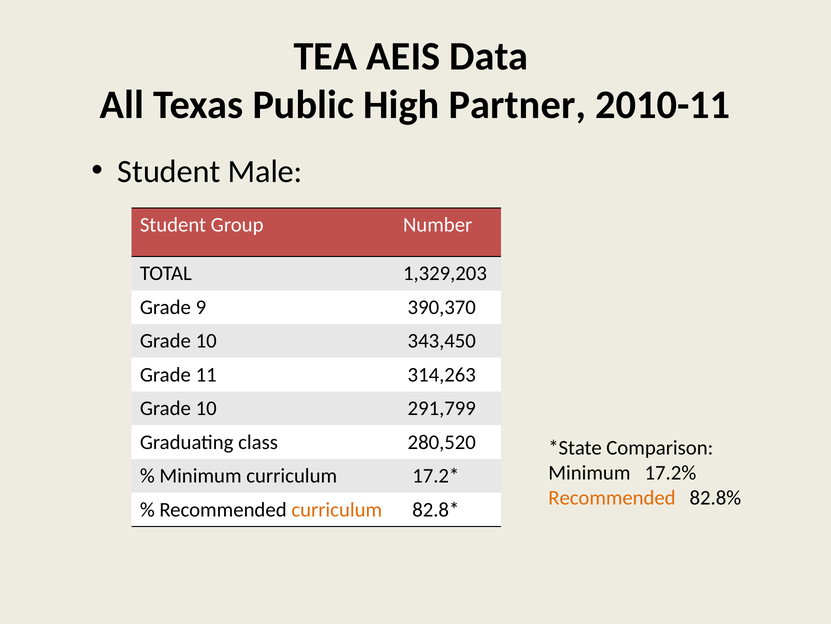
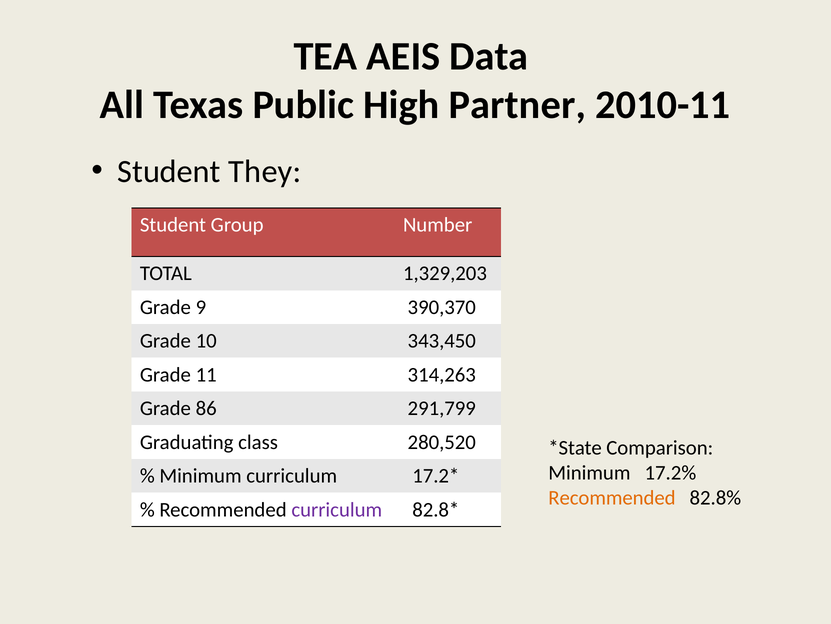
Male: Male -> They
10 at (206, 408): 10 -> 86
curriculum at (337, 509) colour: orange -> purple
